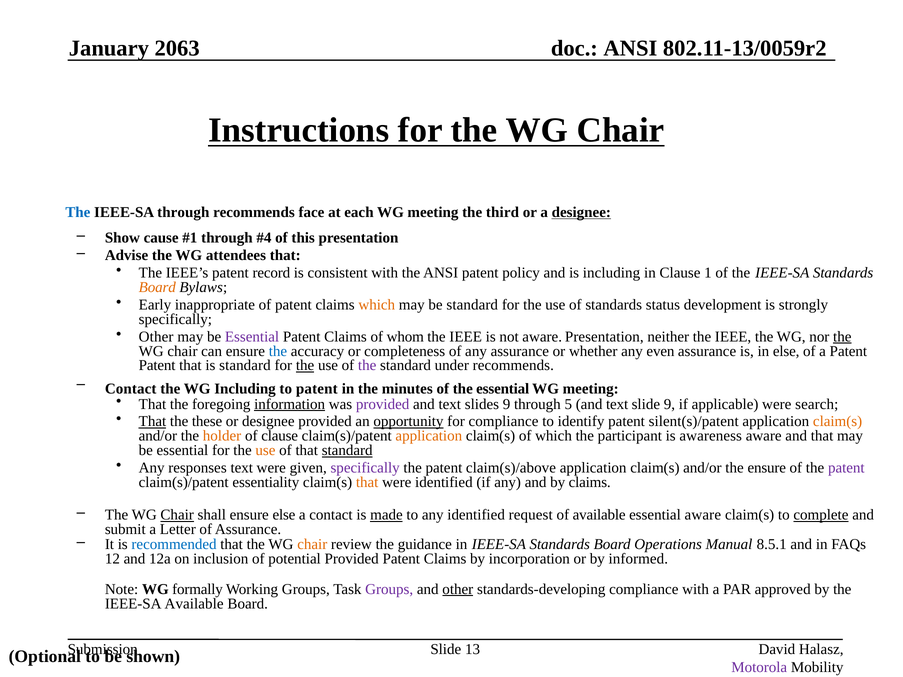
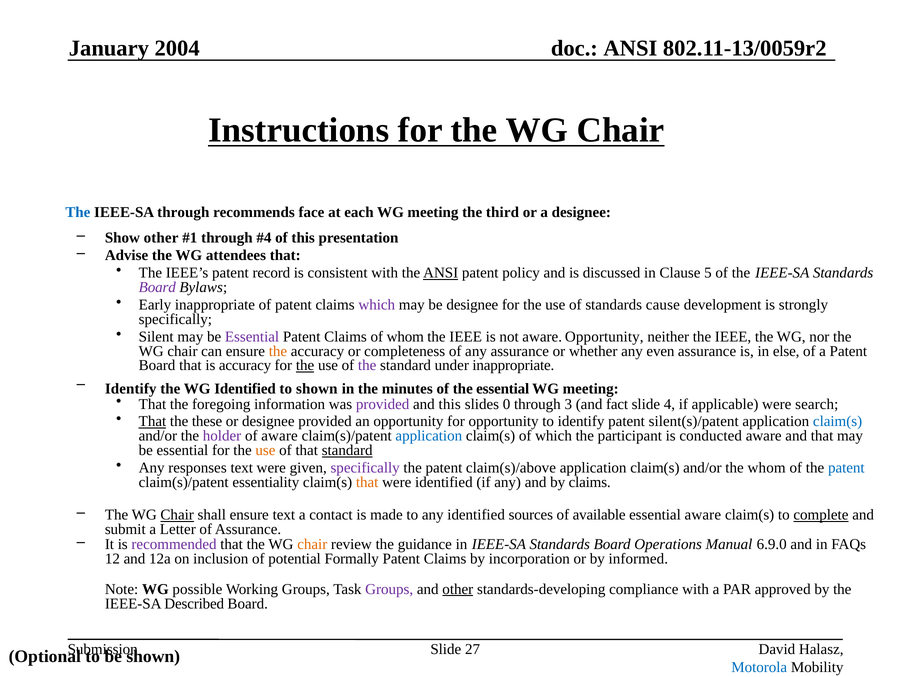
2063: 2063 -> 2004
designee at (581, 212) underline: present -> none
Show cause: cause -> other
ANSI at (441, 273) underline: none -> present
is including: including -> discussed
1: 1 -> 5
Board at (157, 287) colour: orange -> purple
which at (377, 305) colour: orange -> purple
be standard: standard -> designee
status: status -> cause
Other at (156, 337): Other -> Silent
aware Presentation: Presentation -> Opportunity
the at (842, 337) underline: present -> none
the at (278, 351) colour: blue -> orange
Patent at (157, 366): Patent -> Board
is standard: standard -> accuracy
under recommends: recommends -> inappropriate
Contact at (131, 389): Contact -> Identify
WG Including: Including -> Identified
to patent: patent -> shown
information underline: present -> none
text at (450, 404): text -> this
slides 9: 9 -> 0
5: 5 -> 3
text at (617, 404): text -> fact
slide 9: 9 -> 4
opportunity at (408, 422) underline: present -> none
for compliance: compliance -> opportunity
claim(s at (838, 422) colour: orange -> blue
holder colour: orange -> purple
of clause: clause -> aware
application at (429, 436) colour: orange -> blue
awareness: awareness -> conducted
the ensure: ensure -> whom
patent at (846, 468) colour: purple -> blue
ensure else: else -> text
made underline: present -> none
request: request -> sources
recommended colour: blue -> purple
8.5.1: 8.5.1 -> 6.9.0
potential Provided: Provided -> Formally
formally: formally -> possible
IEEE-SA Available: Available -> Described
13: 13 -> 27
Motorola colour: purple -> blue
